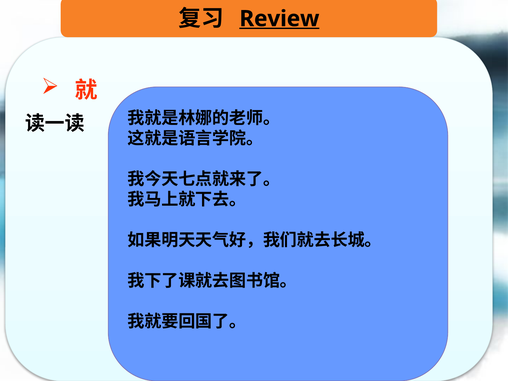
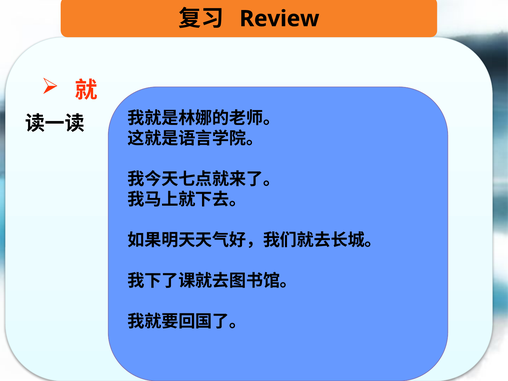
Review underline: present -> none
